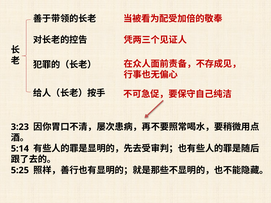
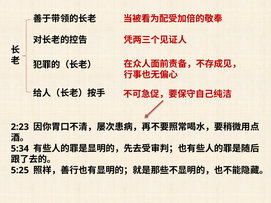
3:23: 3:23 -> 2:23
5:14: 5:14 -> 5:34
